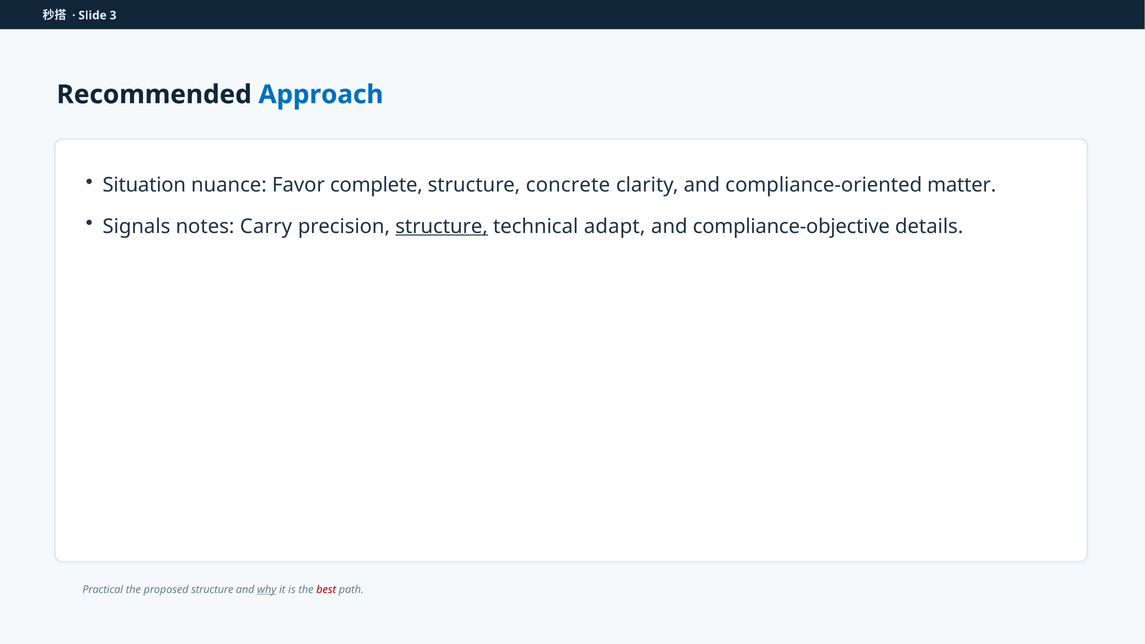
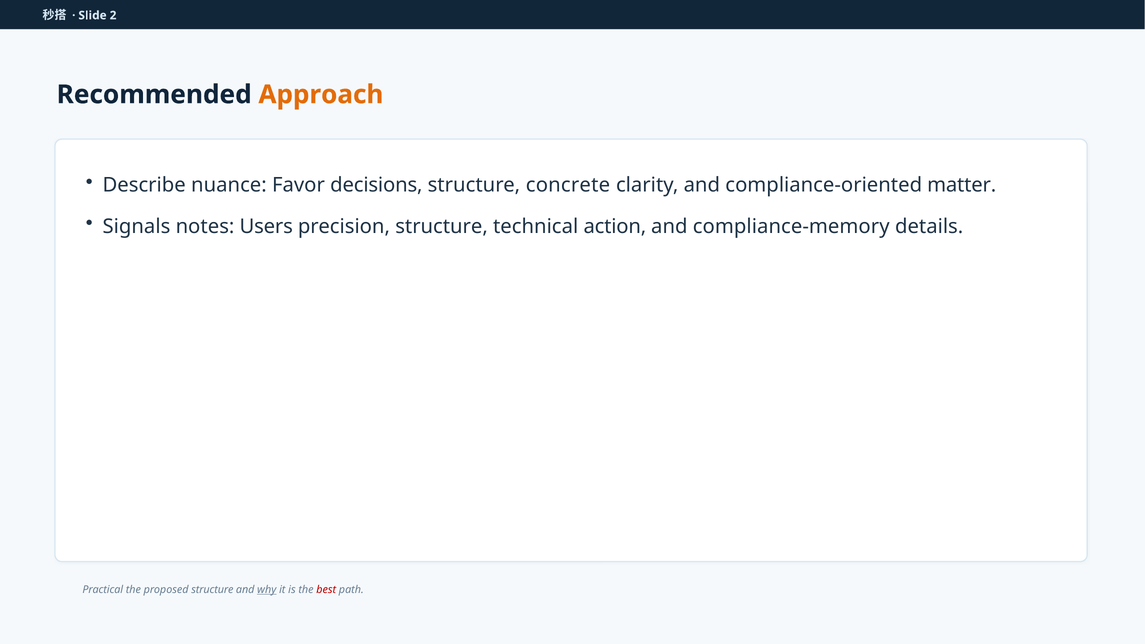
3: 3 -> 2
Approach colour: blue -> orange
Situation: Situation -> Describe
complete: complete -> decisions
Carry: Carry -> Users
structure at (442, 226) underline: present -> none
adapt: adapt -> action
compliance-objective: compliance-objective -> compliance-memory
